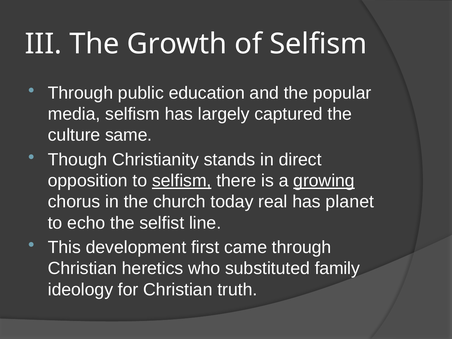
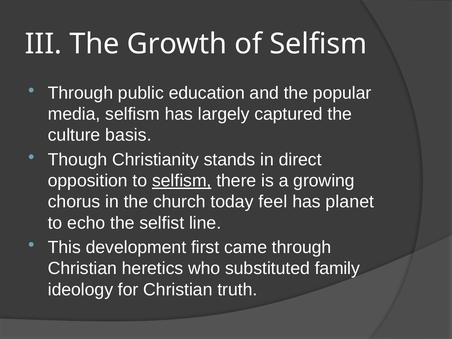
same: same -> basis
growing underline: present -> none
real: real -> feel
